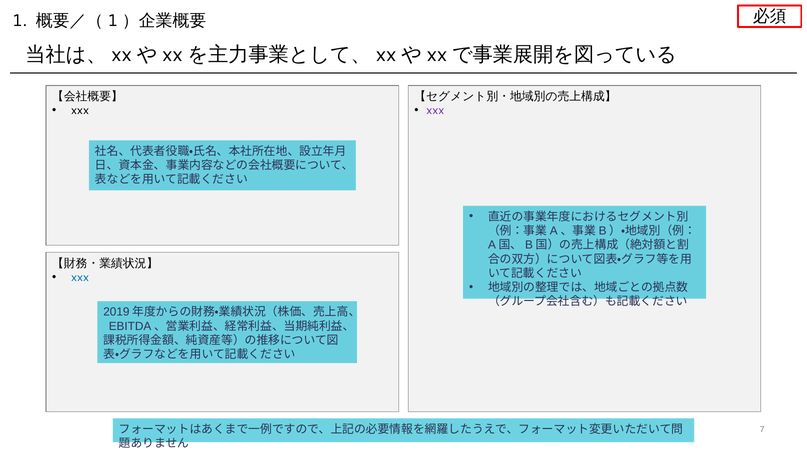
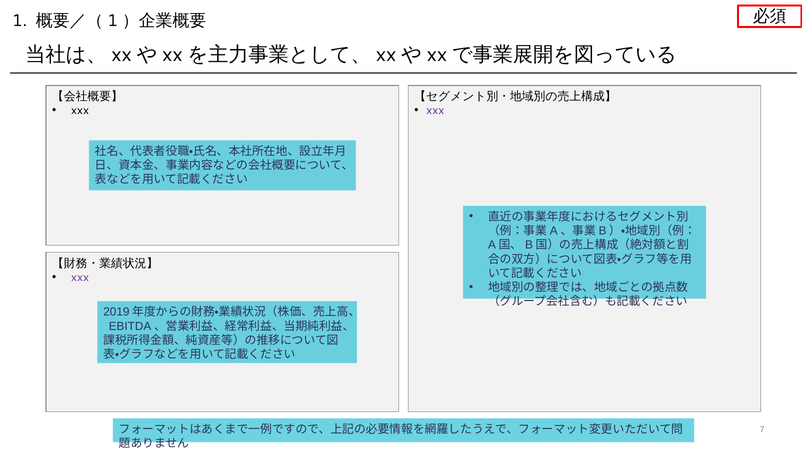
xxx at (80, 277) colour: blue -> purple
